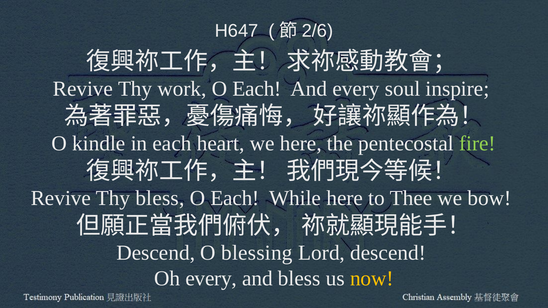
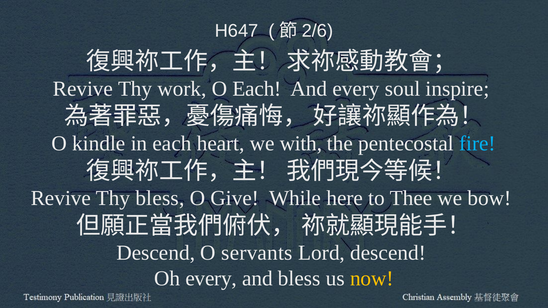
we here: here -> with
fire colour: light green -> light blue
Each at (235, 198): Each -> Give
blessing: blessing -> servants
